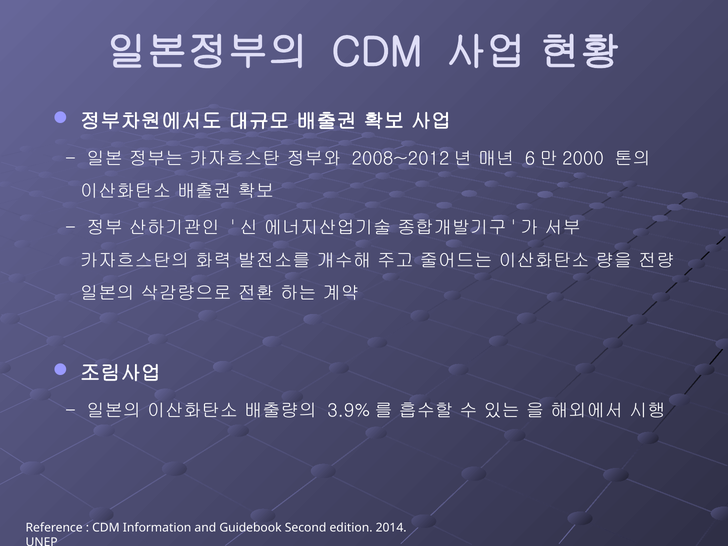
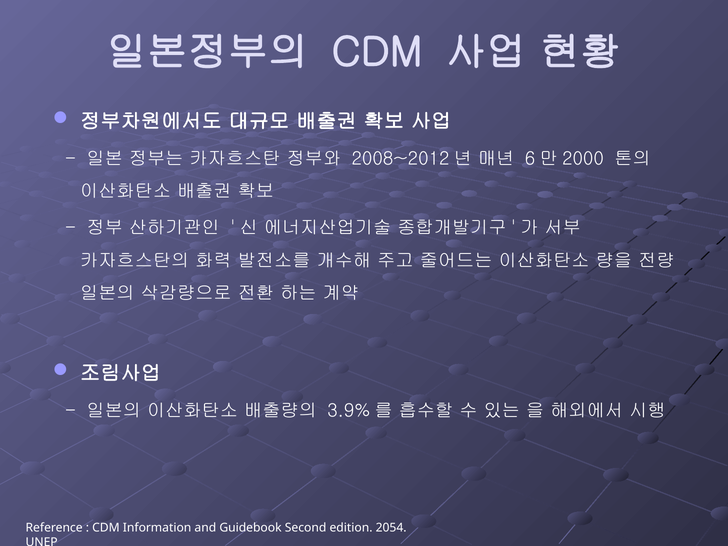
2014: 2014 -> 2054
